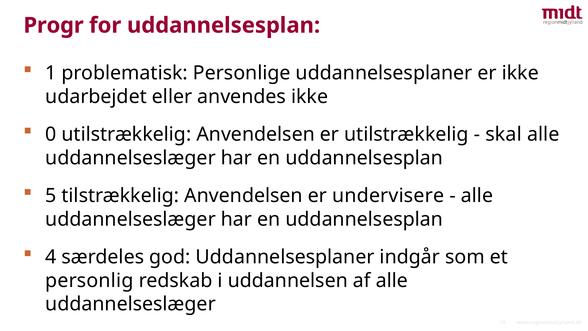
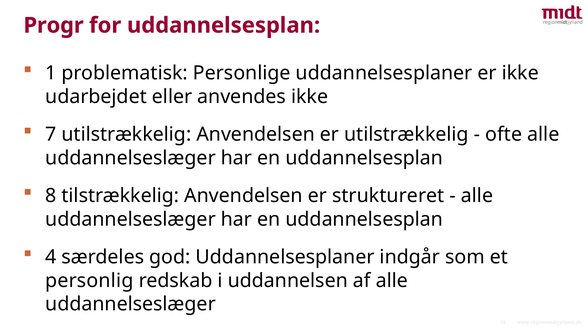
0: 0 -> 7
skal: skal -> ofte
5: 5 -> 8
undervisere: undervisere -> struktureret
